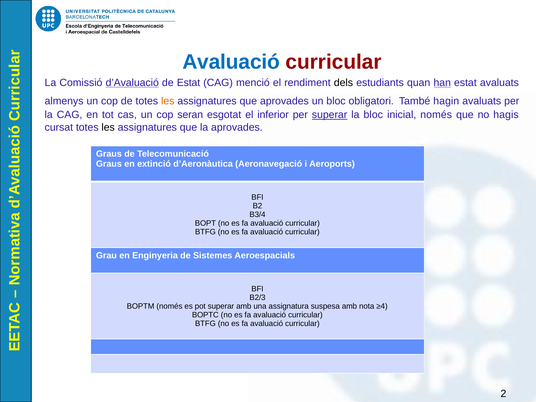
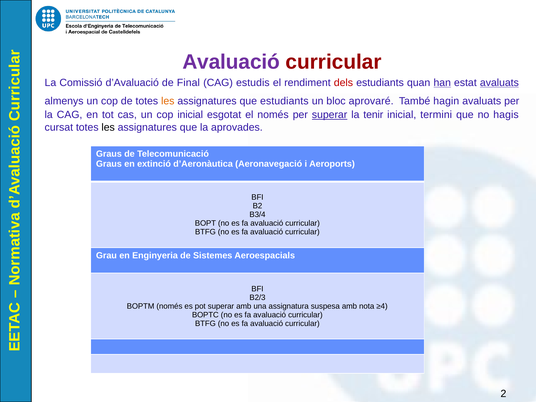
Avaluació at (231, 62) colour: blue -> purple
d’Avaluació underline: present -> none
de Estat: Estat -> Final
menció: menció -> estudis
dels colour: black -> red
avaluats at (499, 83) underline: none -> present
que aprovades: aprovades -> estudiants
obligatori: obligatori -> aprovaré
cop seran: seran -> inicial
el inferior: inferior -> només
la bloc: bloc -> tenir
inicial només: només -> termini
